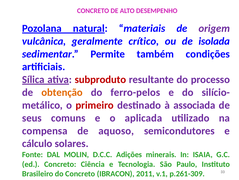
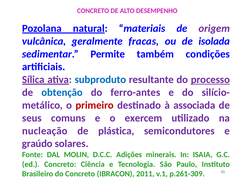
crítico: crítico -> fracas
subproduto colour: red -> blue
processo underline: none -> present
obtenção colour: orange -> blue
ferro-pelos: ferro-pelos -> ferro-antes
aplicada: aplicada -> exercem
compensa: compensa -> nucleação
aquoso: aquoso -> plástica
cálculo: cálculo -> graúdo
